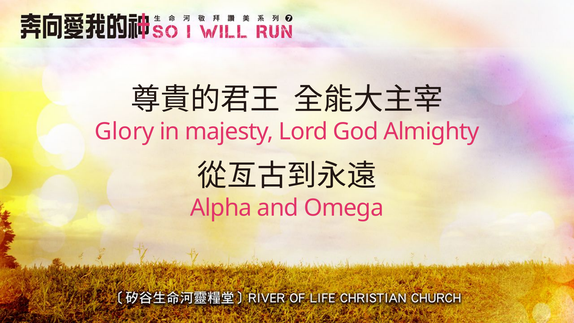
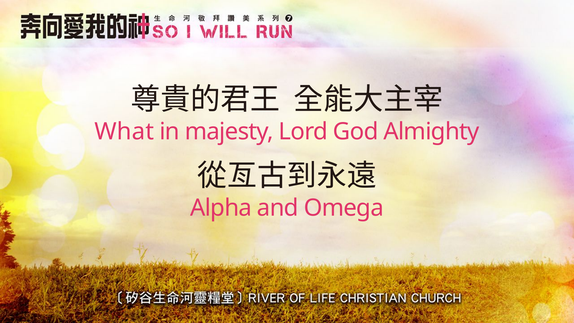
Glory: Glory -> What
